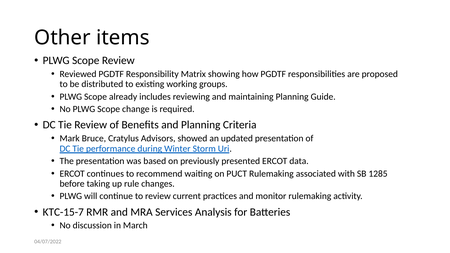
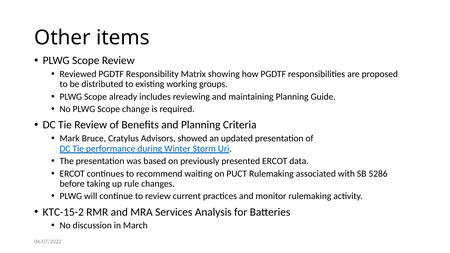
1285: 1285 -> 5286
KTC-15-7: KTC-15-7 -> KTC-15-2
